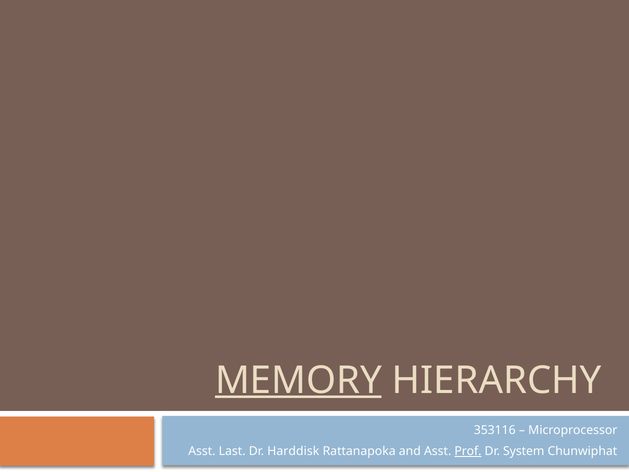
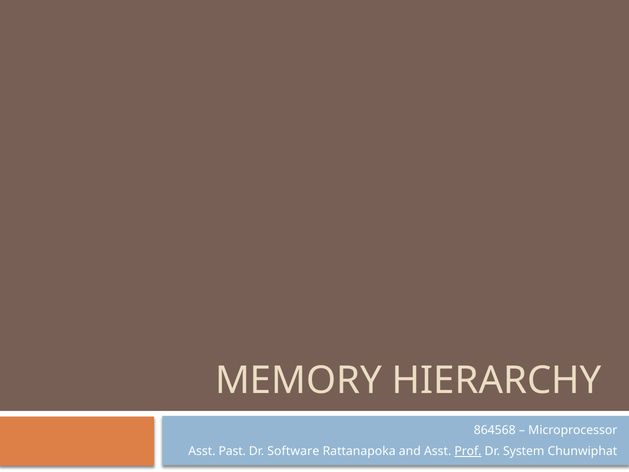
MEMORY underline: present -> none
353116: 353116 -> 864568
Last: Last -> Past
Harddisk: Harddisk -> Software
